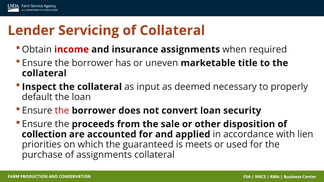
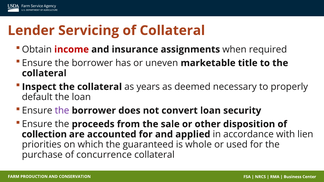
input: input -> years
the at (62, 111) colour: red -> purple
meets: meets -> whole
of assignments: assignments -> concurrence
